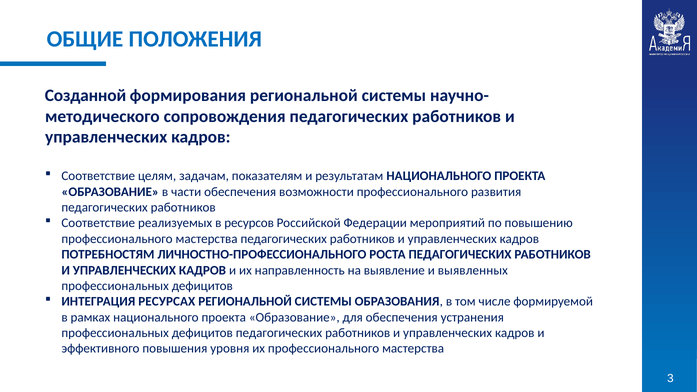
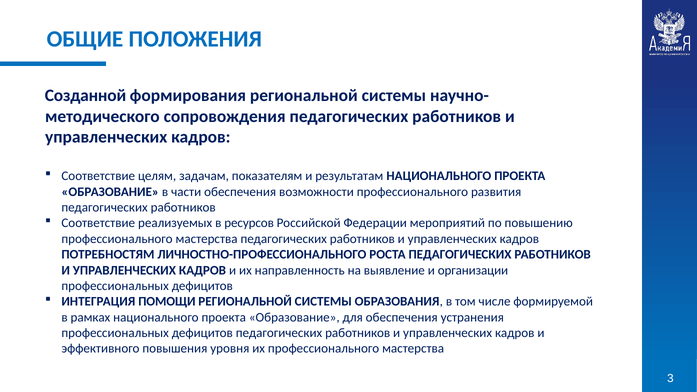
выявленных: выявленных -> организации
РЕСУРСАХ: РЕСУРСАХ -> ПОМОЩИ
